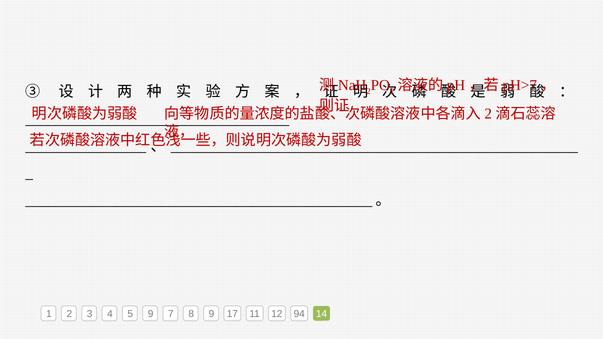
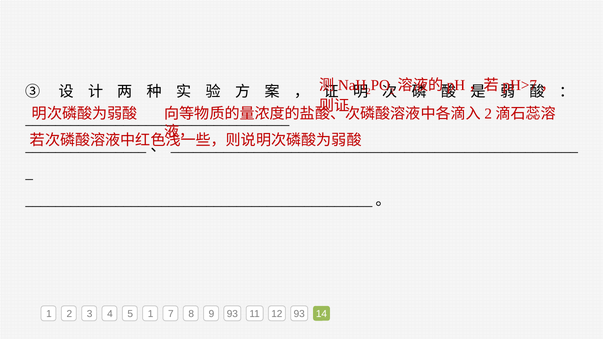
5 9: 9 -> 1
9 17: 17 -> 93
12 94: 94 -> 93
